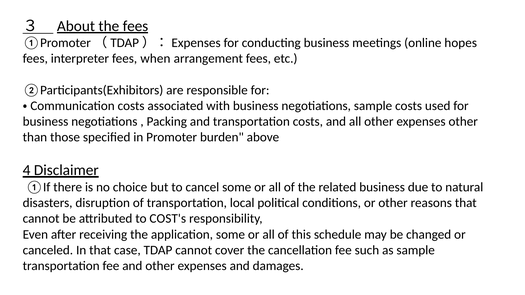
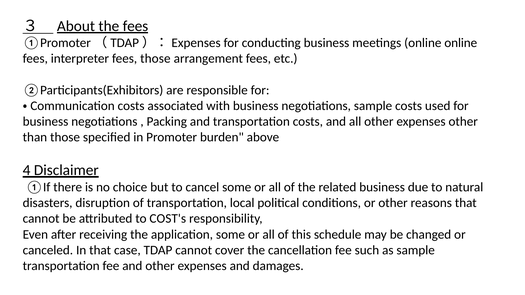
online hopes: hopes -> online
fees when: when -> those
